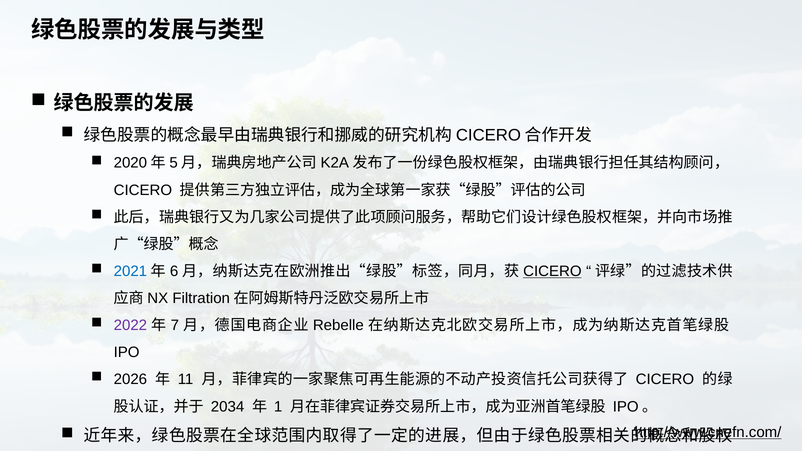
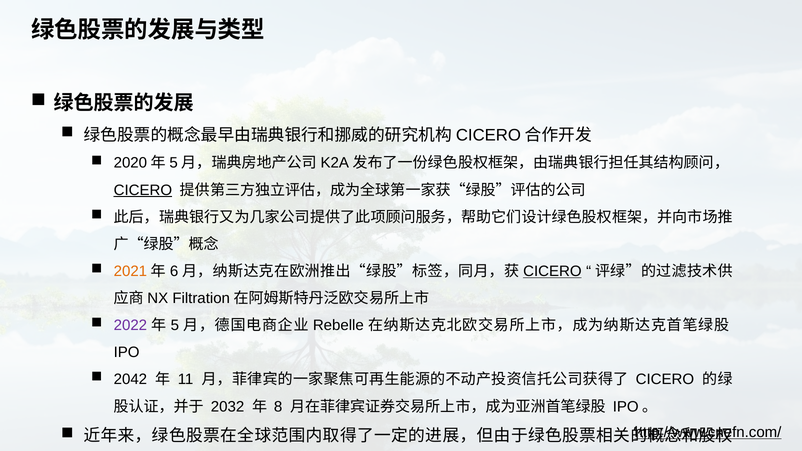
CICERO at (143, 190) underline: none -> present
2021 colour: blue -> orange
7: 7 -> 5
2026: 2026 -> 2042
2034: 2034 -> 2032
1: 1 -> 8
